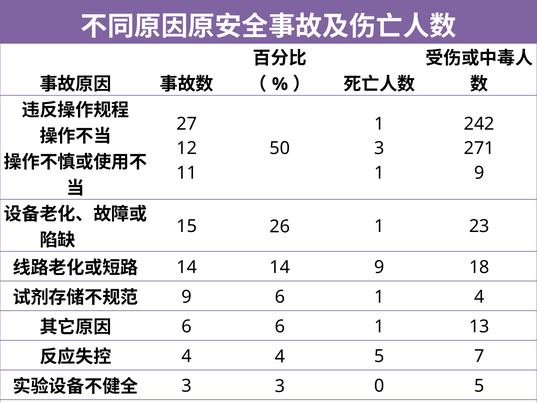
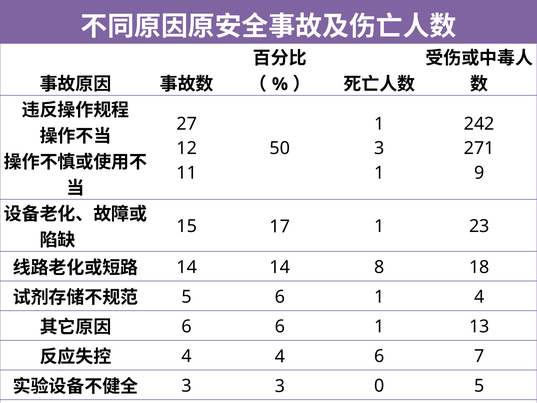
26: 26 -> 17
14 9: 9 -> 8
9 at (187, 297): 9 -> 5
4 5: 5 -> 6
